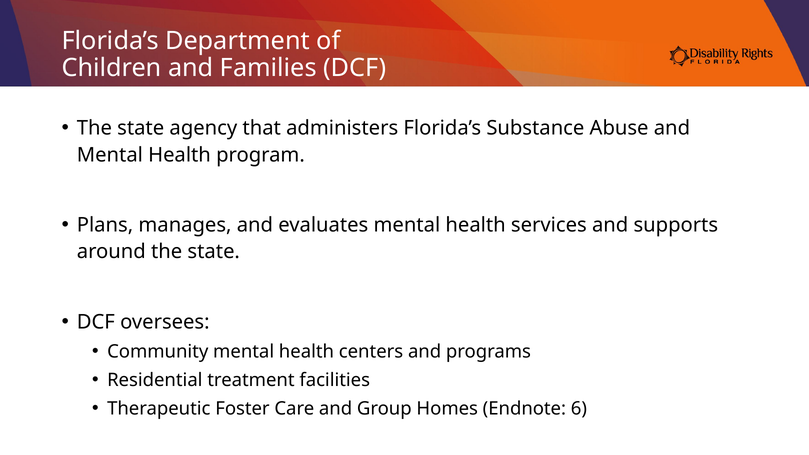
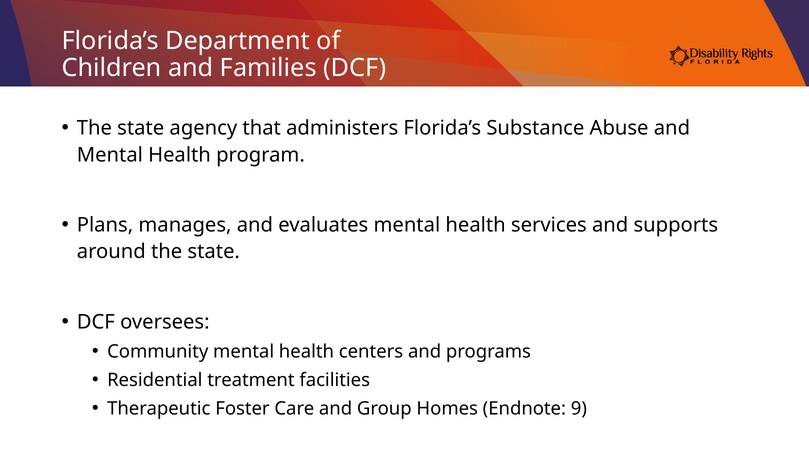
6: 6 -> 9
